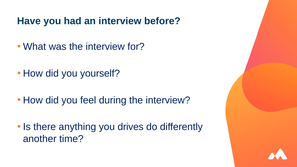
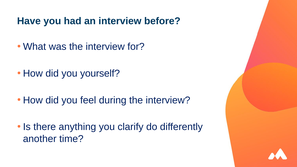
drives: drives -> clarify
